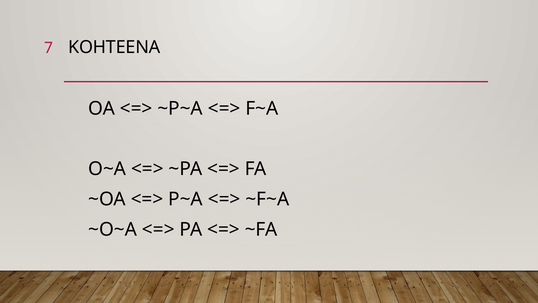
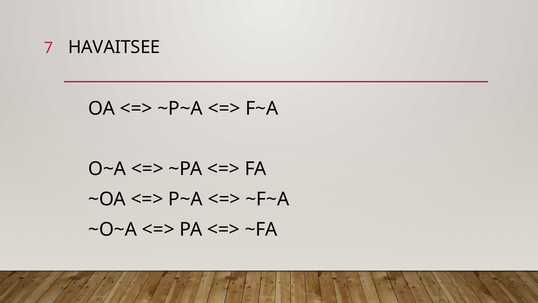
KOHTEENA: KOHTEENA -> HAVAITSEE
